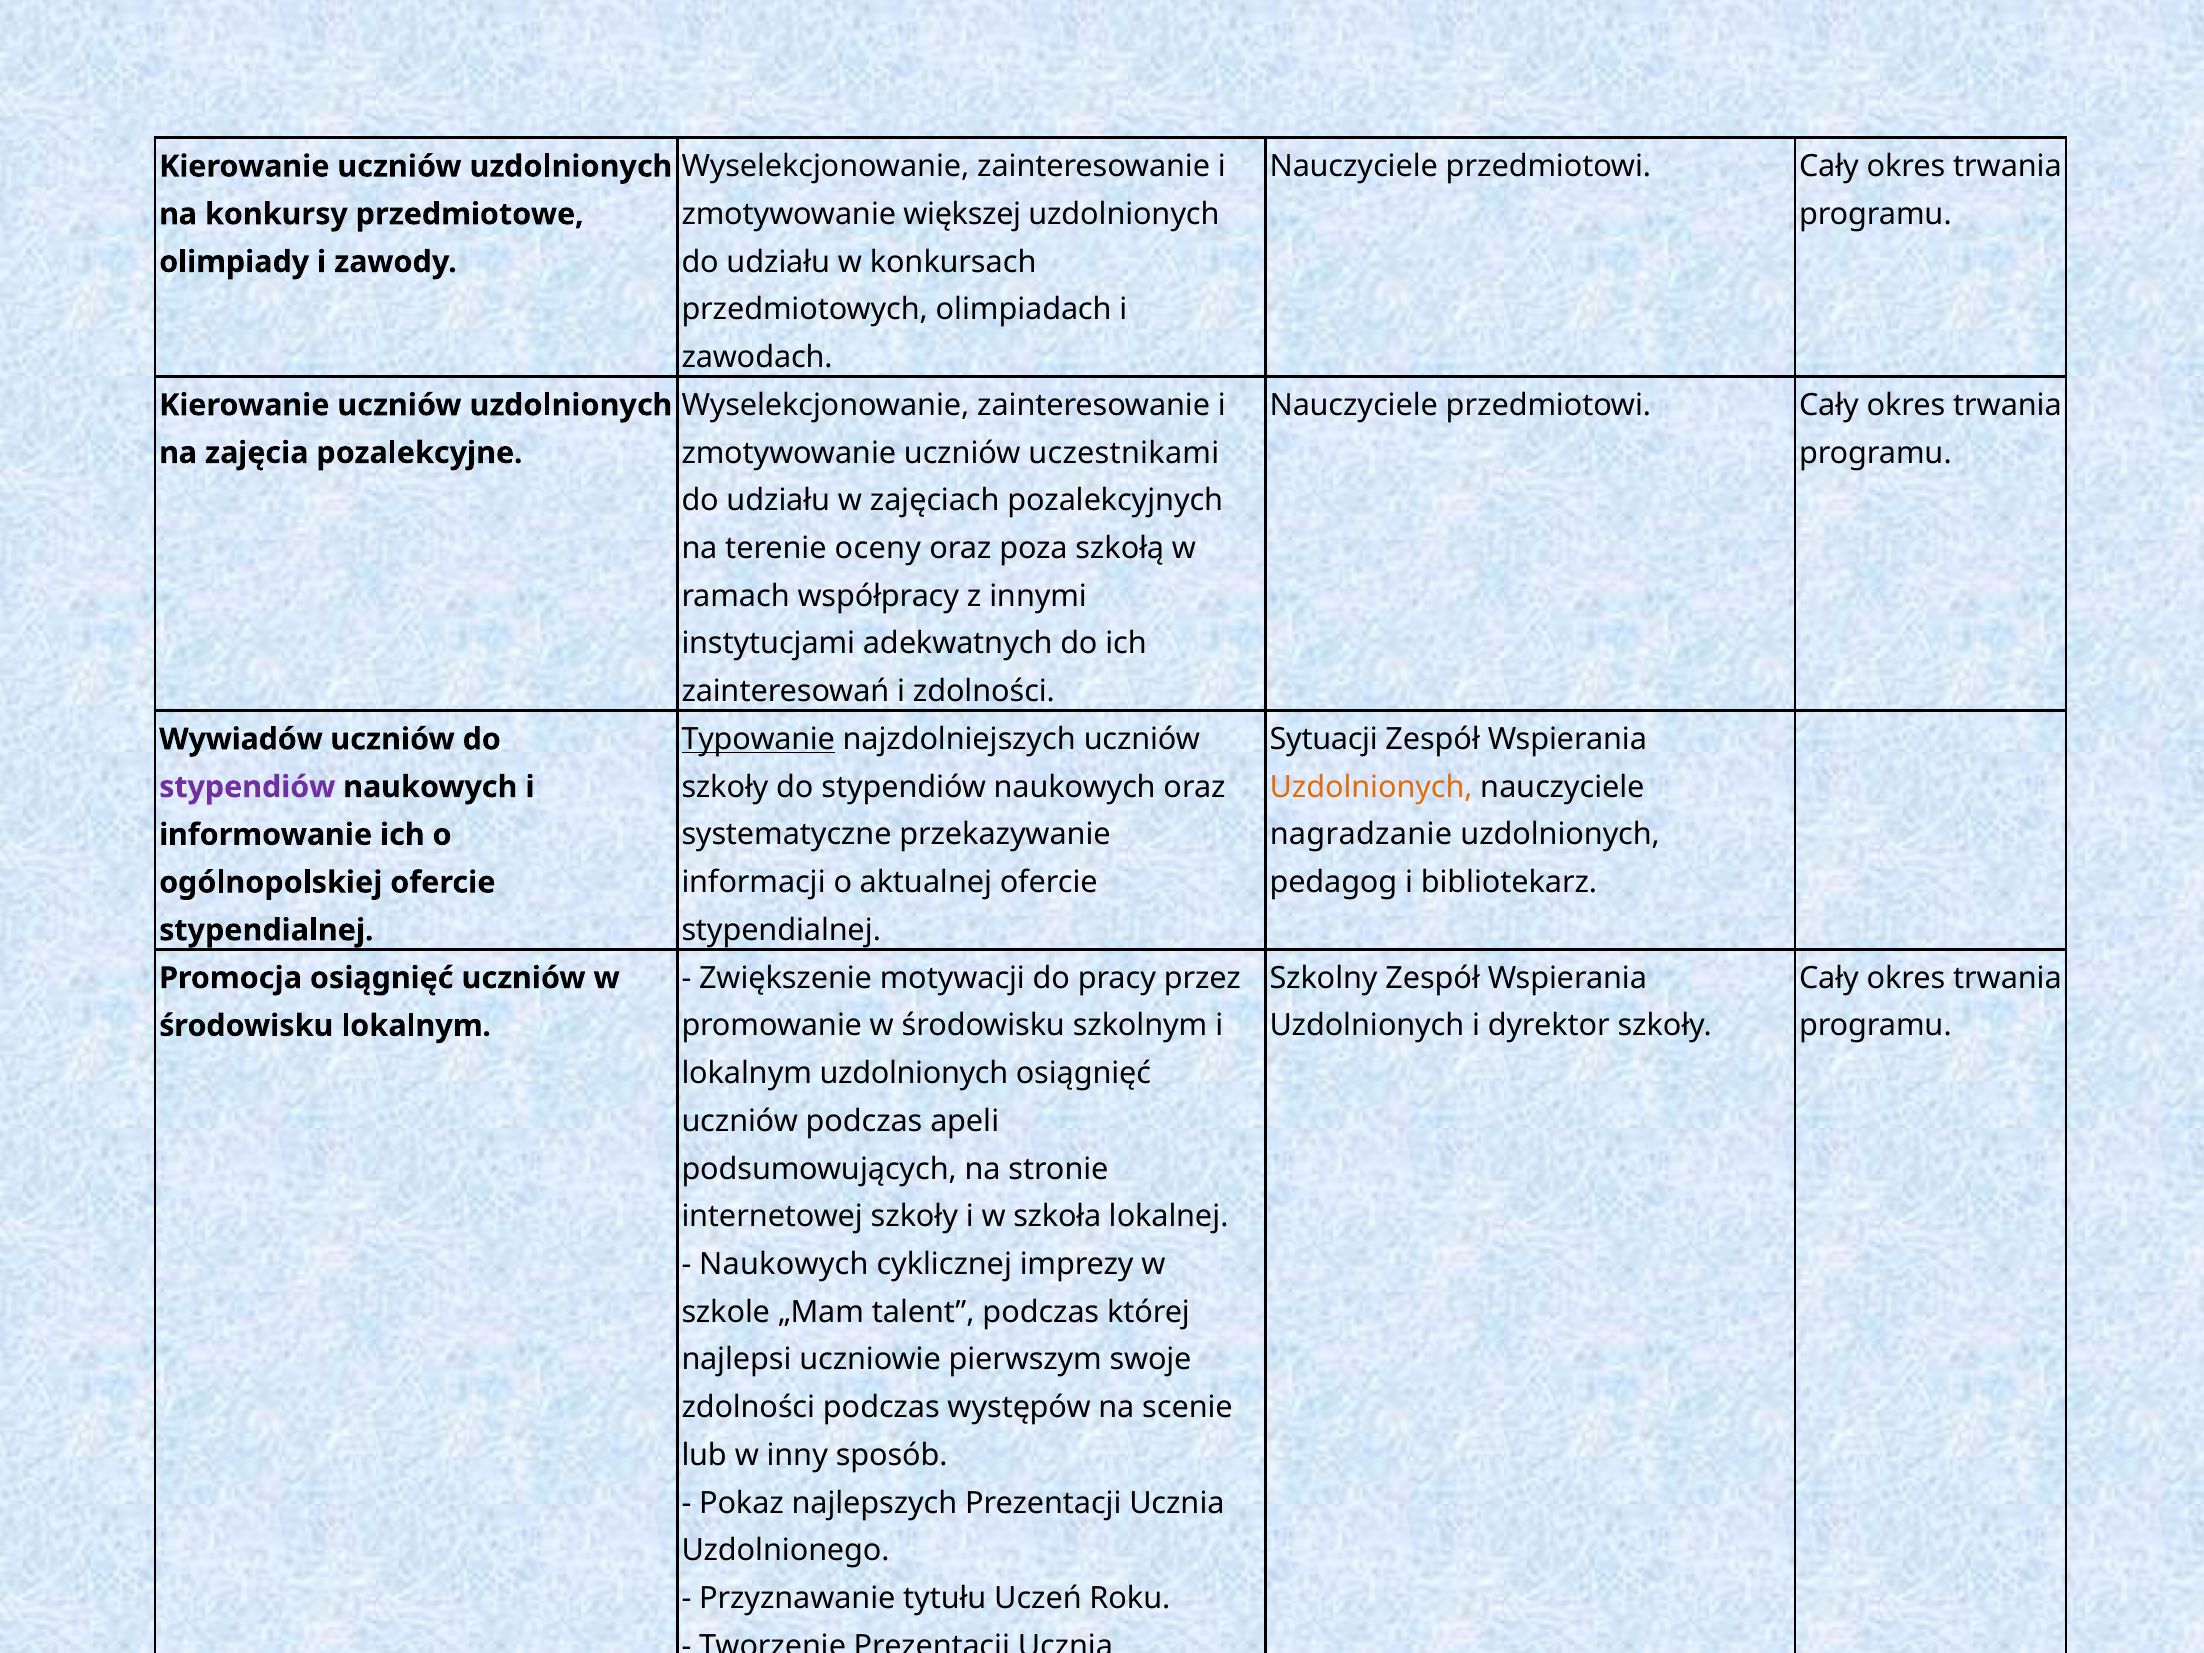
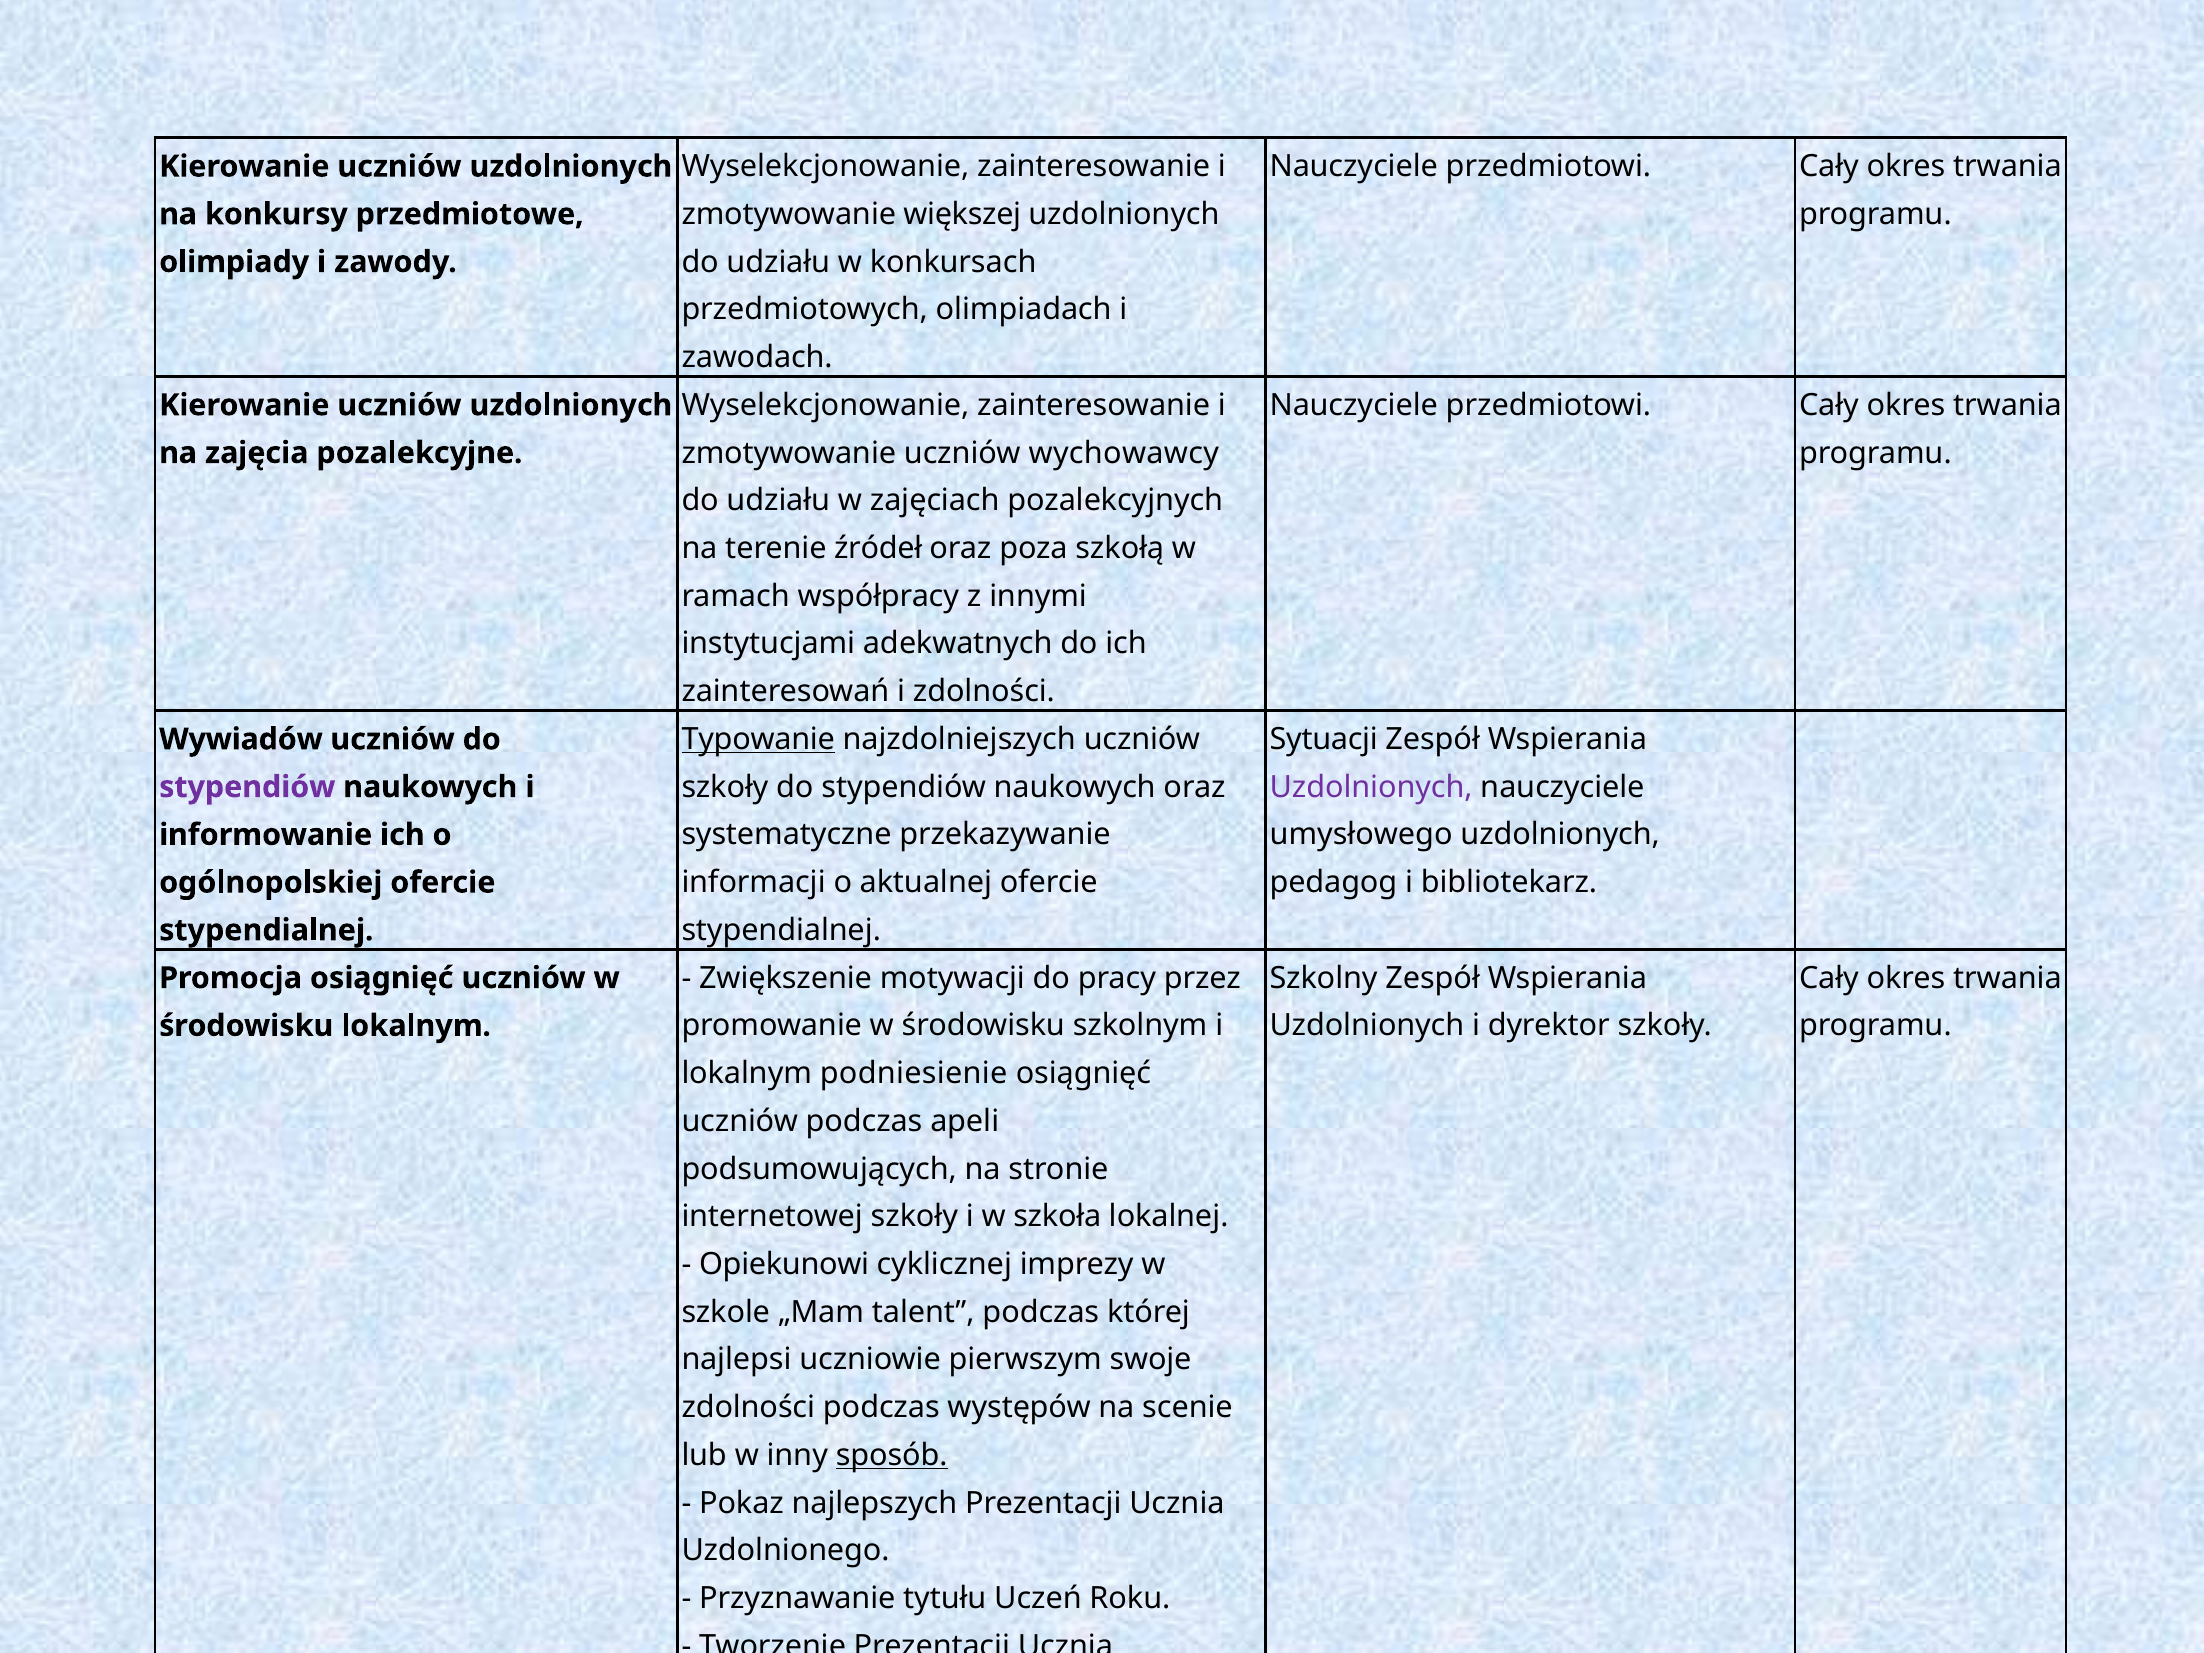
uczestnikami: uczestnikami -> wychowawcy
oceny: oceny -> źródeł
Uzdolnionych at (1371, 787) colour: orange -> purple
nagradzanie: nagradzanie -> umysłowego
lokalnym uzdolnionych: uzdolnionych -> podniesienie
Naukowych at (784, 1264): Naukowych -> Opiekunowi
sposób underline: none -> present
